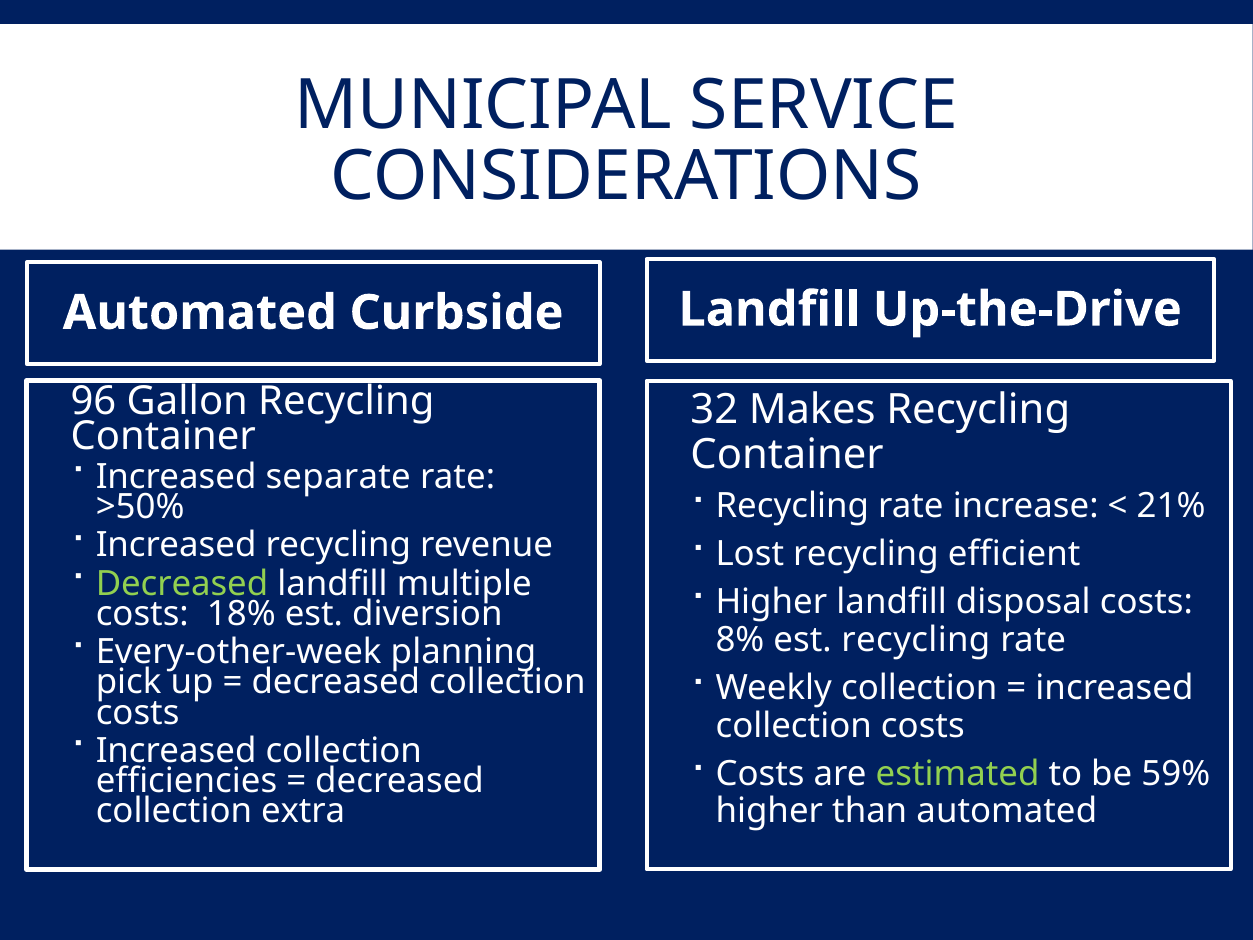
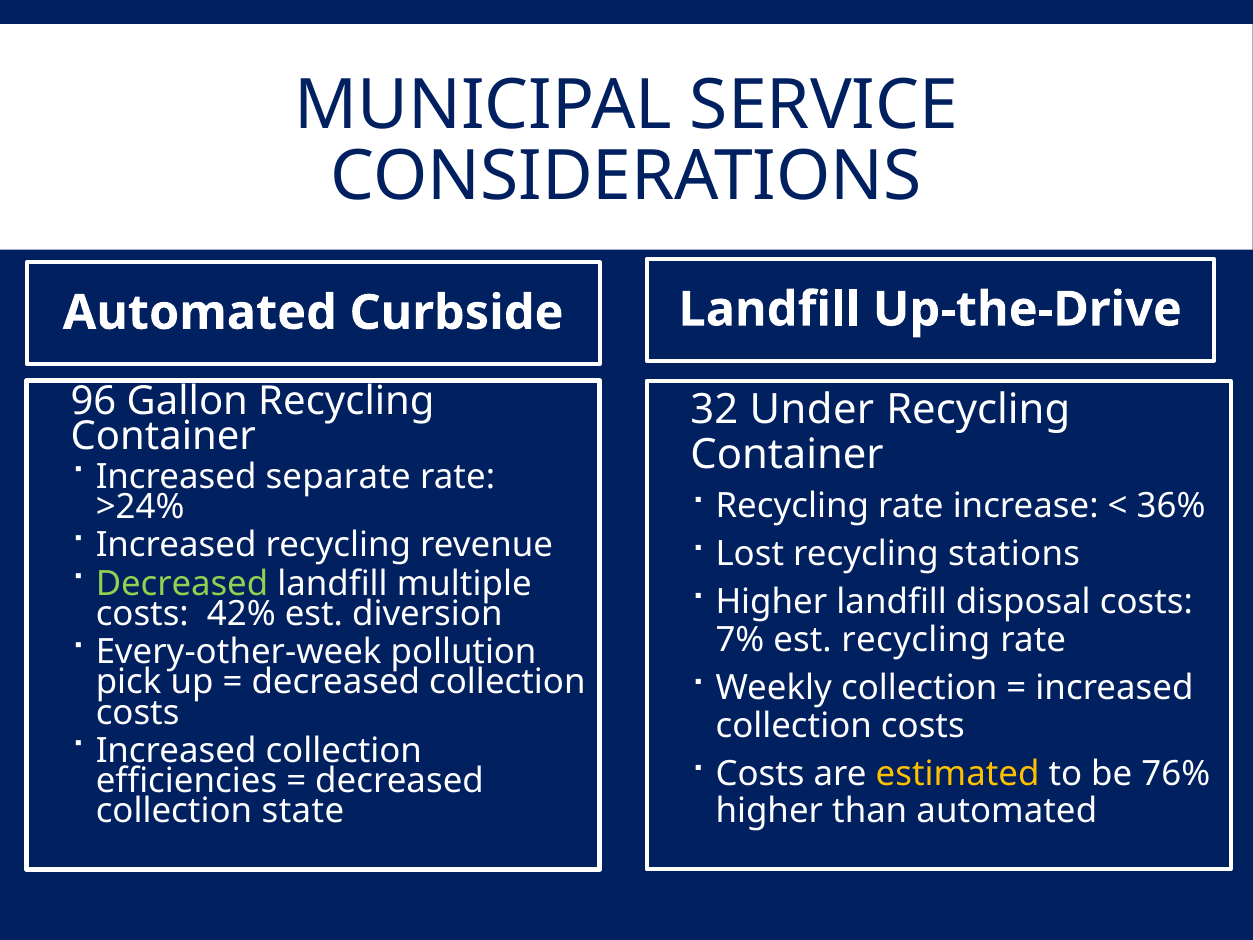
Makes: Makes -> Under
21%: 21% -> 36%
>50%: >50% -> >24%
efficient: efficient -> stations
18%: 18% -> 42%
8%: 8% -> 7%
planning: planning -> pollution
estimated colour: light green -> yellow
59%: 59% -> 76%
extra: extra -> state
